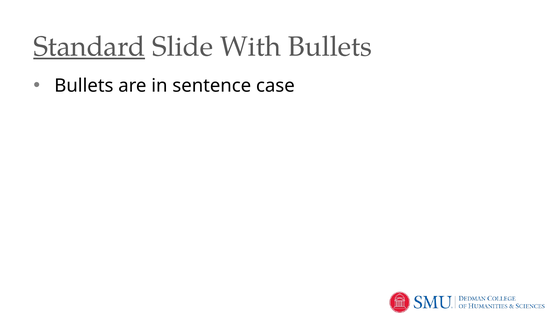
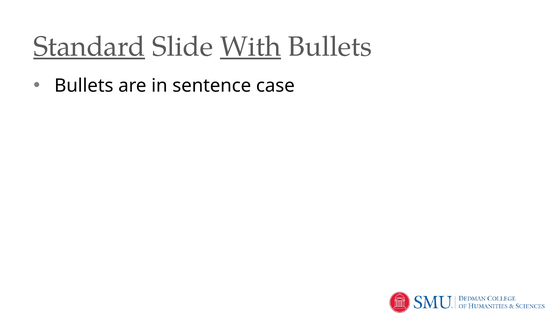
With underline: none -> present
